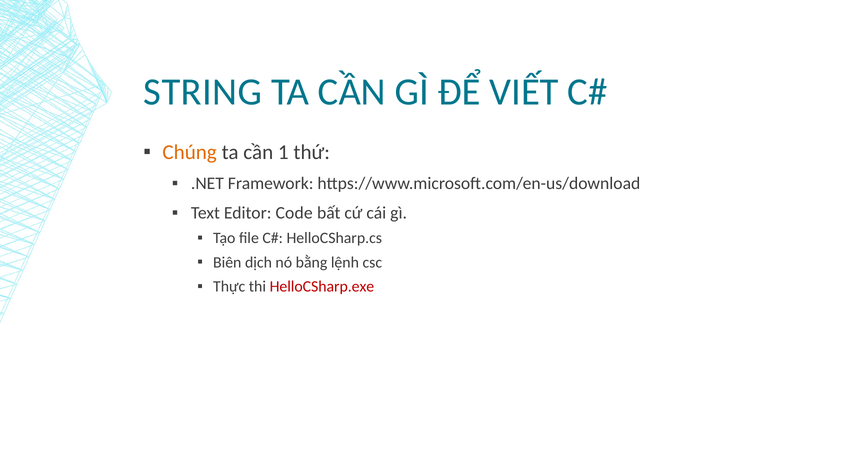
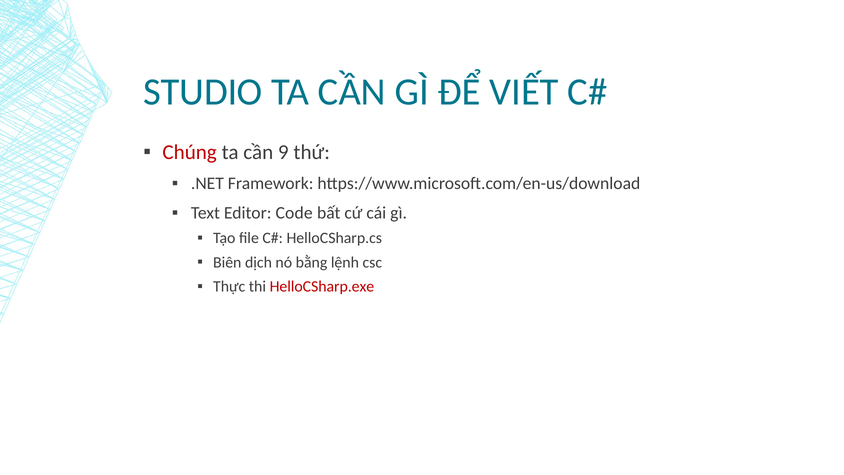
STRING: STRING -> STUDIO
Chúng colour: orange -> red
1: 1 -> 9
